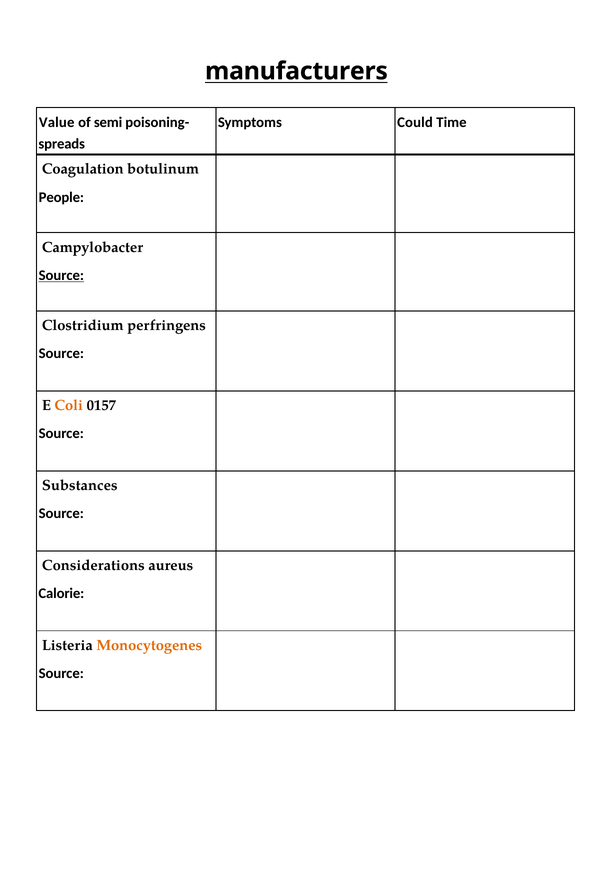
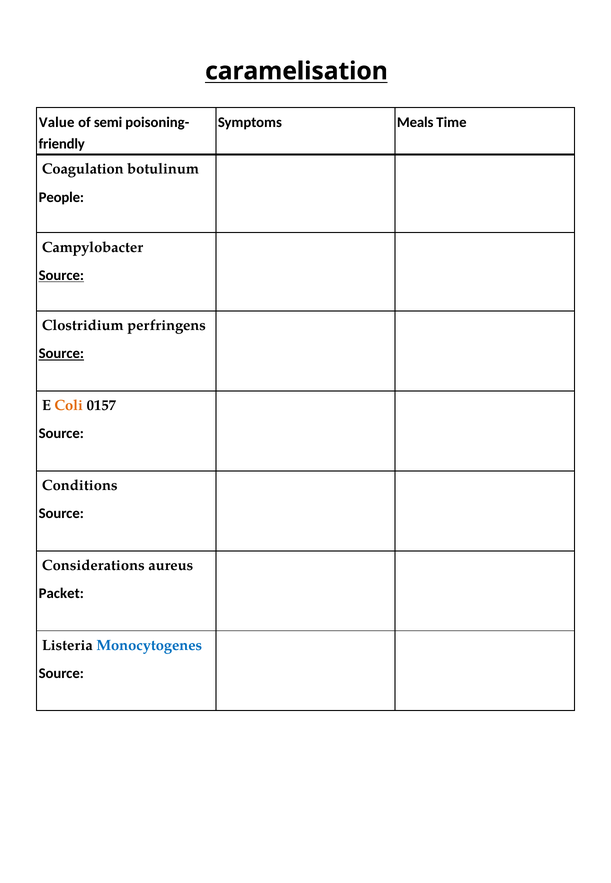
manufacturers: manufacturers -> caramelisation
Could: Could -> Meals
spreads: spreads -> friendly
Source at (61, 353) underline: none -> present
Substances: Substances -> Conditions
Calorie: Calorie -> Packet
Monocytogenes colour: orange -> blue
